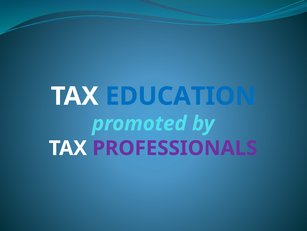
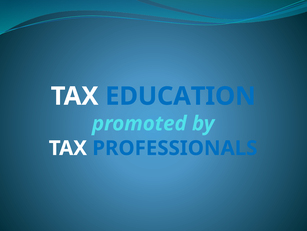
PROFESSIONALS colour: purple -> blue
